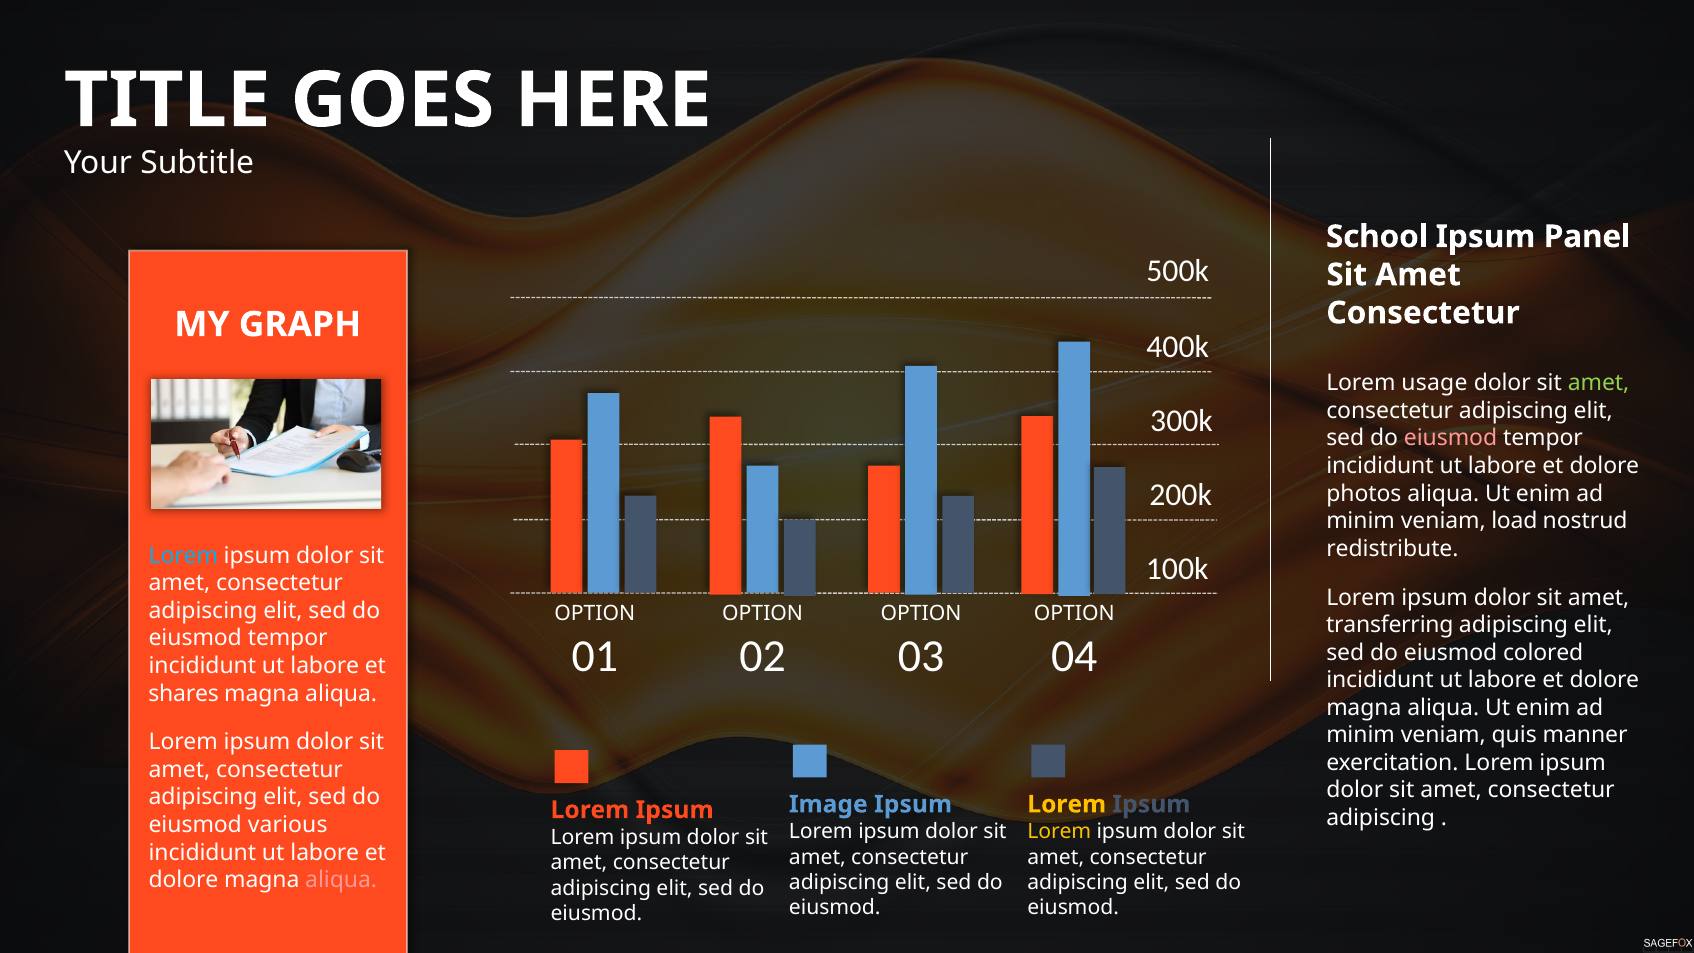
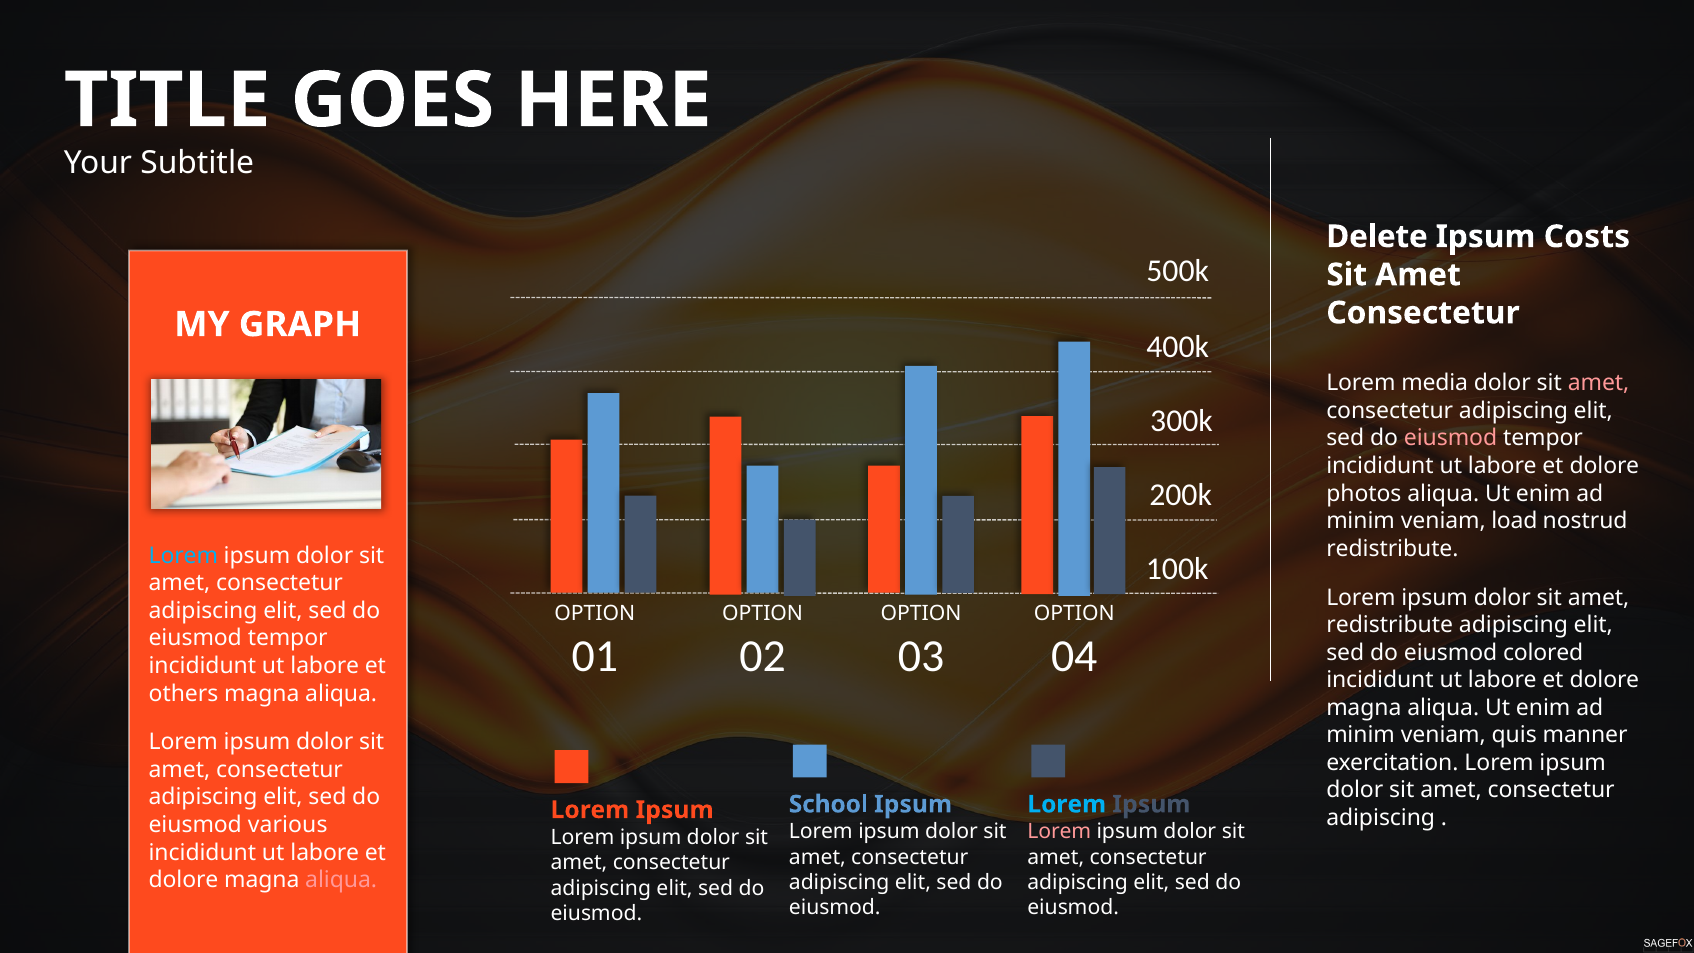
School: School -> Delete
Panel: Panel -> Costs
usage: usage -> media
amet at (1599, 383) colour: light green -> pink
transferring at (1390, 625): transferring -> redistribute
shares: shares -> others
Image: Image -> School
Lorem at (1067, 804) colour: yellow -> light blue
Lorem at (1059, 831) colour: yellow -> pink
